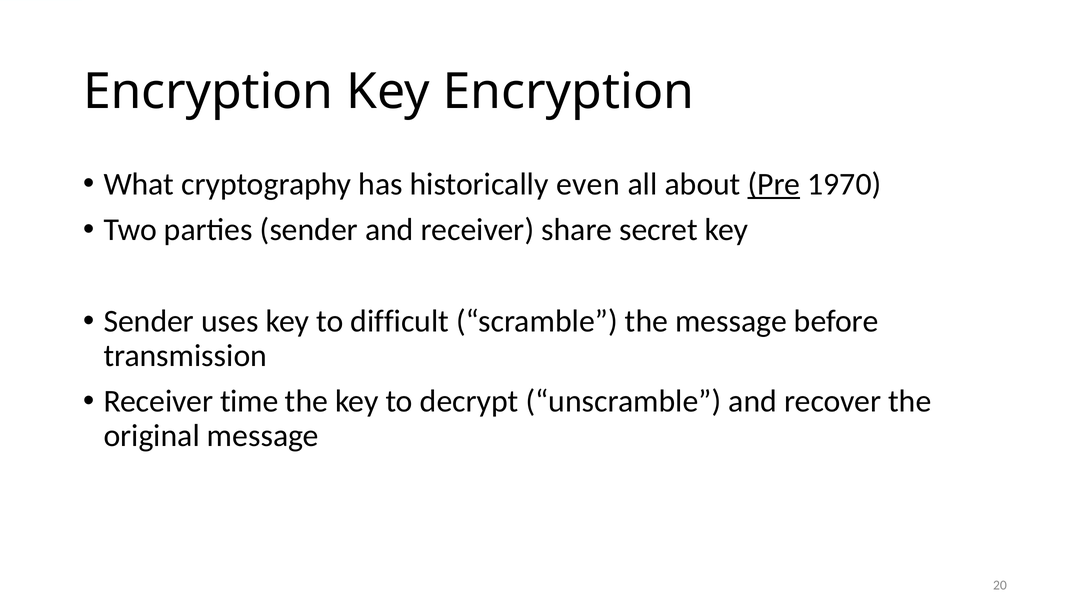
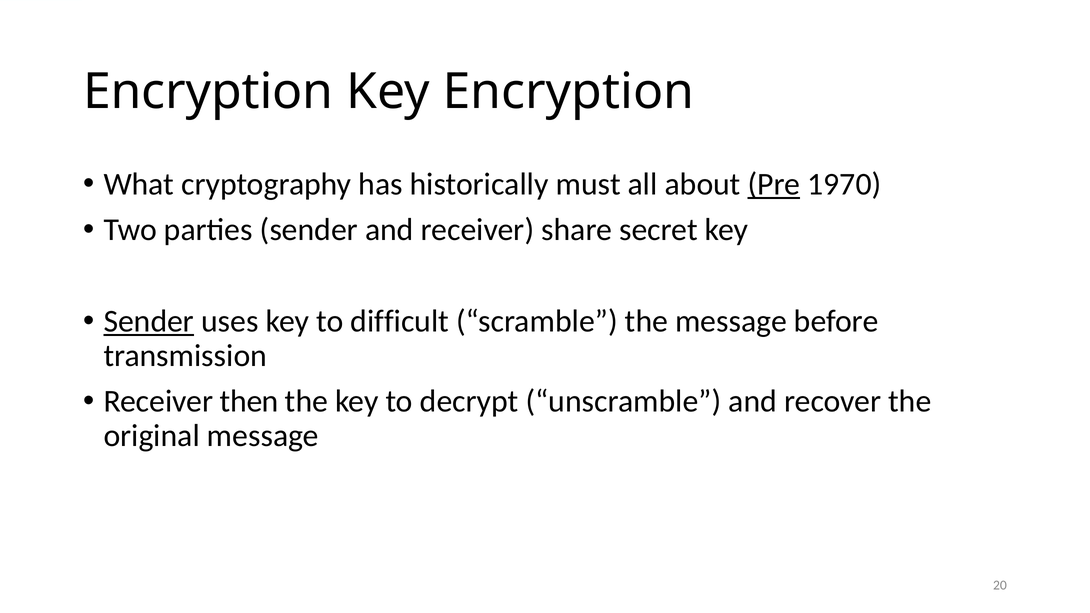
even: even -> must
Sender at (149, 321) underline: none -> present
time: time -> then
